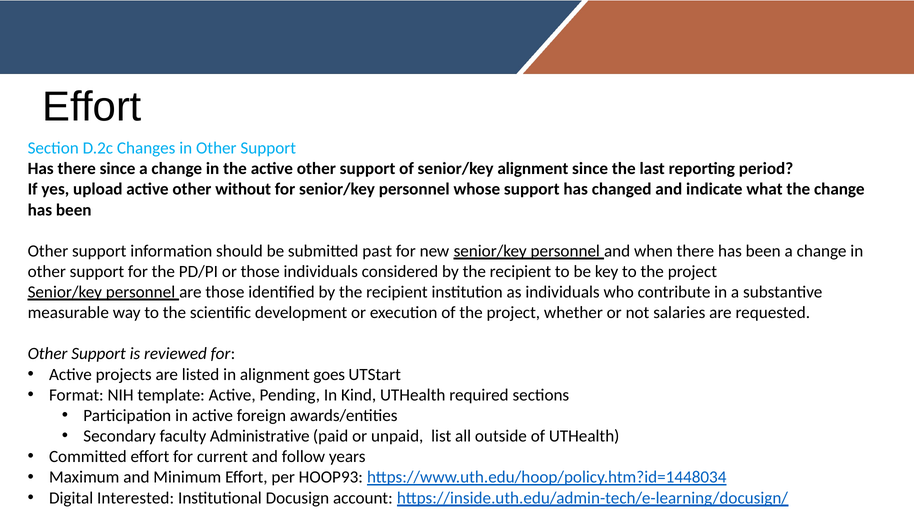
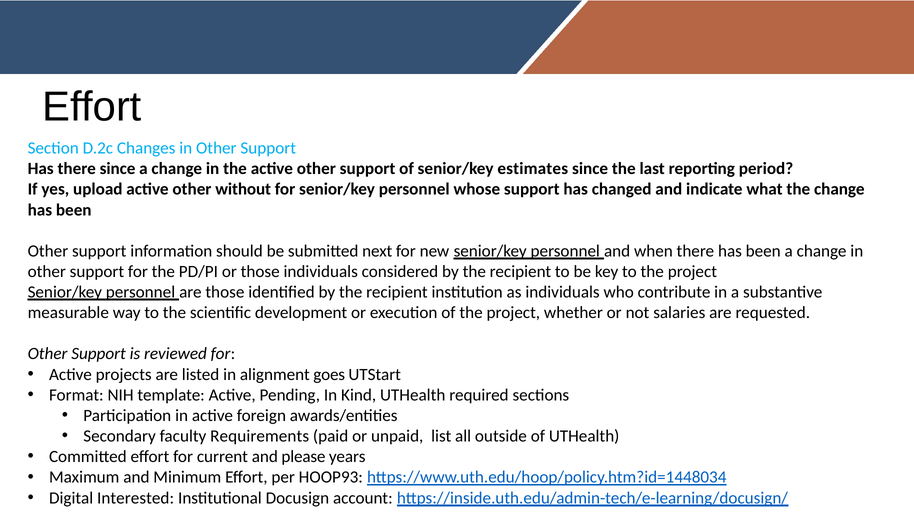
senior/key alignment: alignment -> estimates
past: past -> next
Administrative: Administrative -> Requirements
follow: follow -> please
